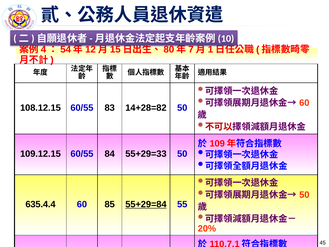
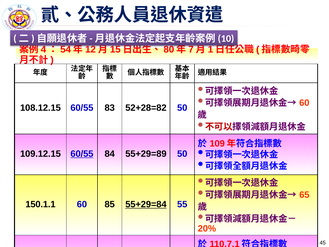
14+28=82: 14+28=82 -> 52+28=82
60/55 at (82, 154) underline: none -> present
55+29=33: 55+29=33 -> 55+29=89
50 at (304, 195): 50 -> 65
635.4.4: 635.4.4 -> 150.1.1
